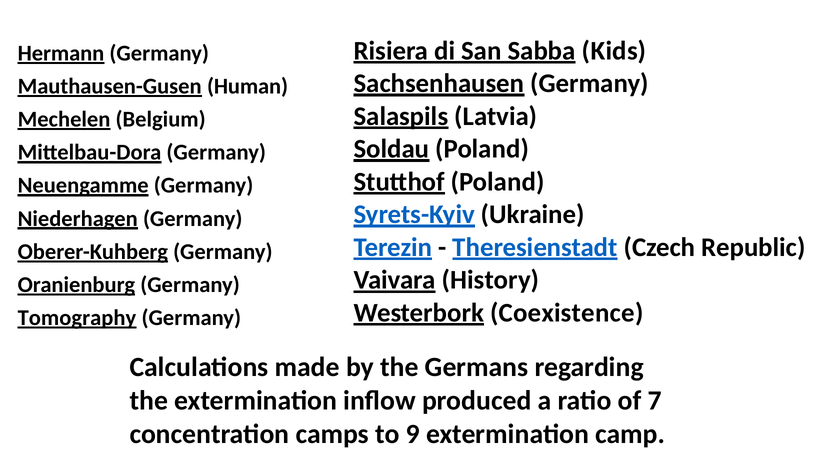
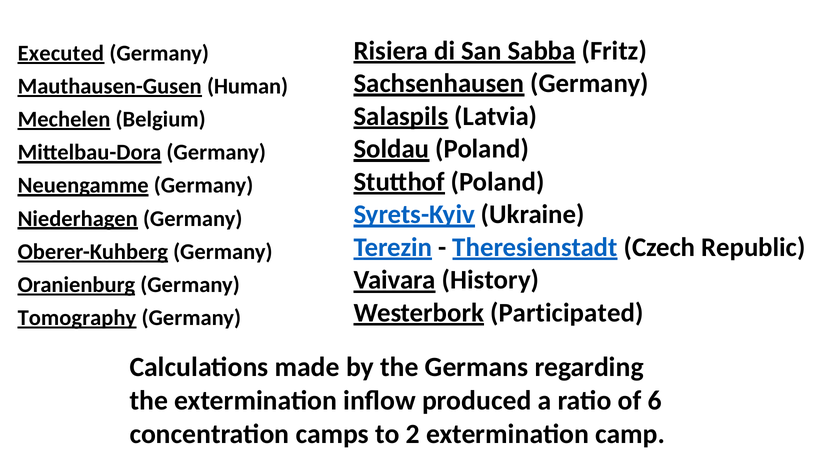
Kids: Kids -> Fritz
Hermann: Hermann -> Executed
Coexistence: Coexistence -> Participated
7: 7 -> 6
9: 9 -> 2
